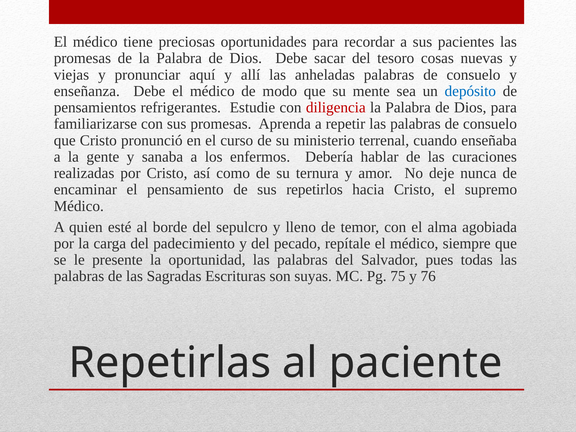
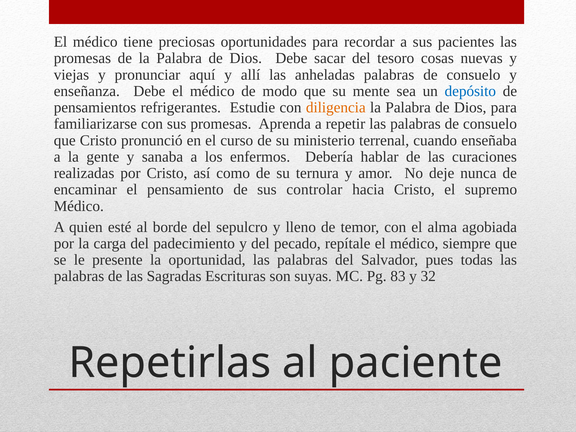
diligencia colour: red -> orange
repetirlos: repetirlos -> controlar
75: 75 -> 83
76: 76 -> 32
